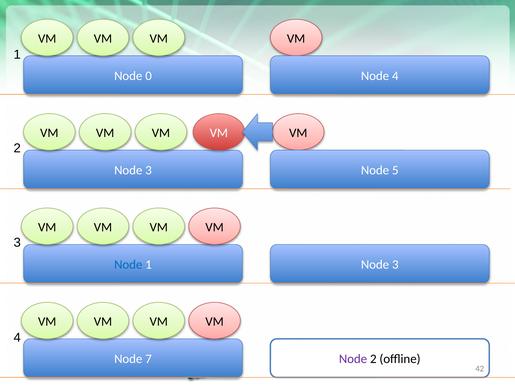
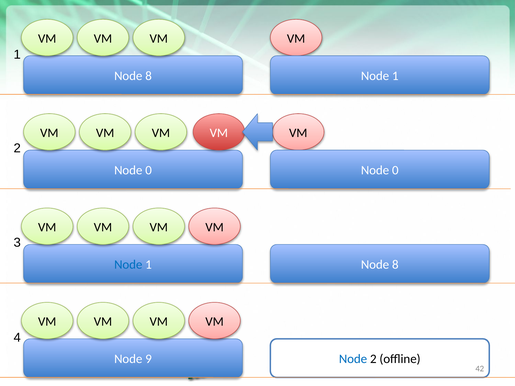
0 at (149, 76): 0 -> 8
4 at (395, 76): 4 -> 1
3 at (149, 170): 3 -> 0
5 at (395, 170): 5 -> 0
3 at (395, 265): 3 -> 8
7: 7 -> 9
Node at (353, 359) colour: purple -> blue
